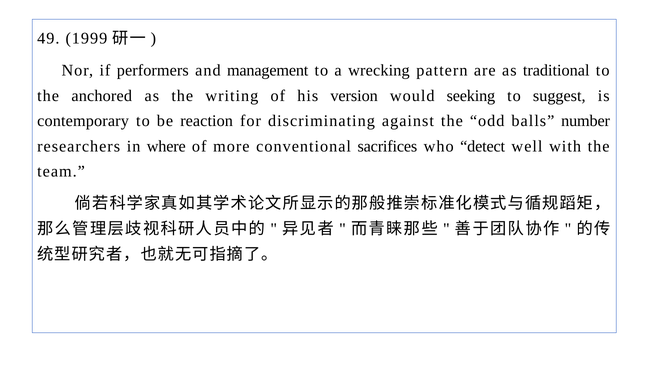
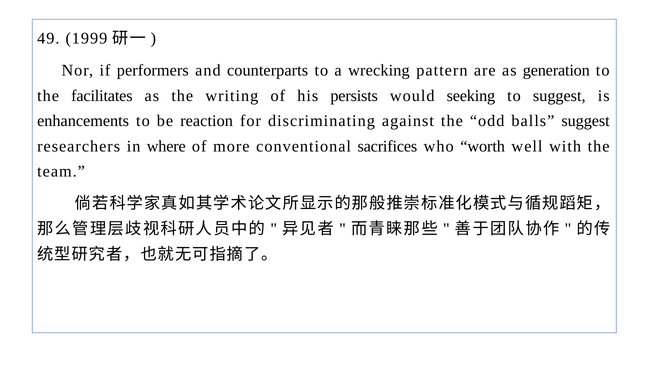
management: management -> counterparts
traditional: traditional -> generation
anchored: anchored -> facilitates
version: version -> persists
contemporary: contemporary -> enhancements
balls number: number -> suggest
detect: detect -> worth
